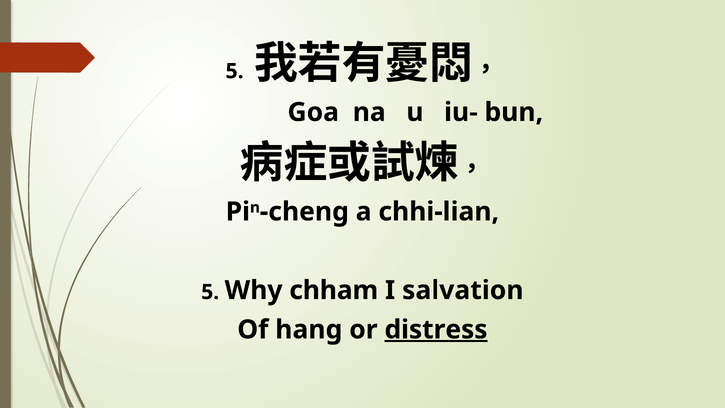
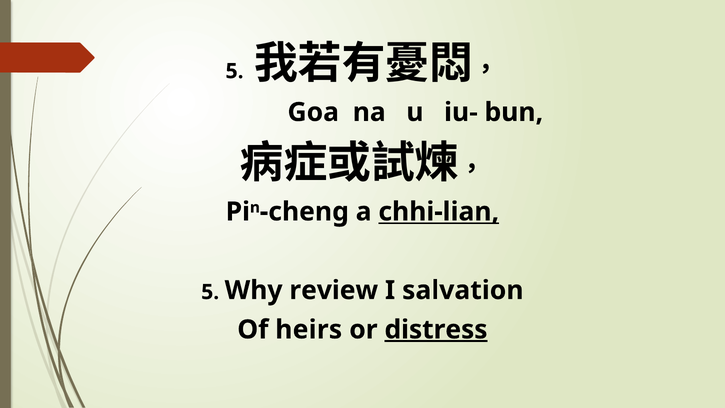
chhi-lian underline: none -> present
chham: chham -> review
hang: hang -> heirs
